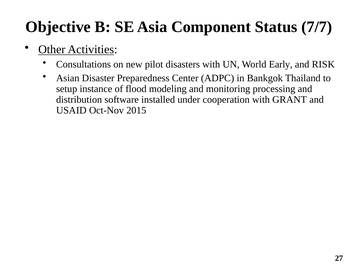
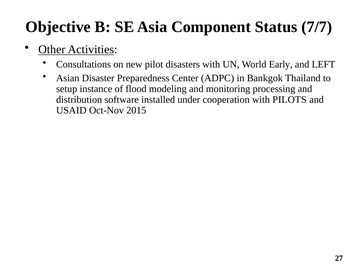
RISK: RISK -> LEFT
GRANT: GRANT -> PILOTS
